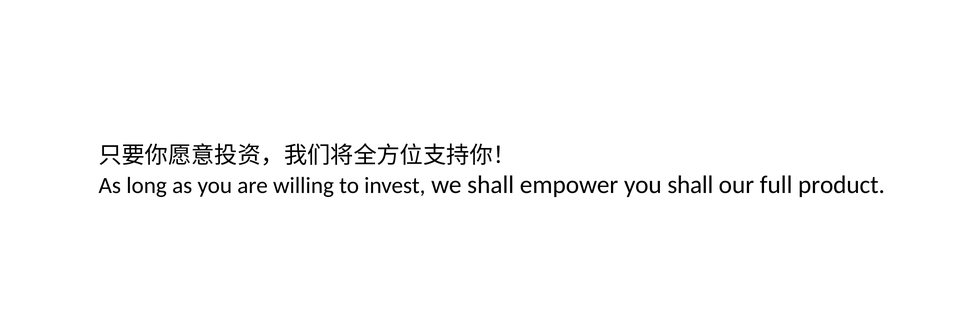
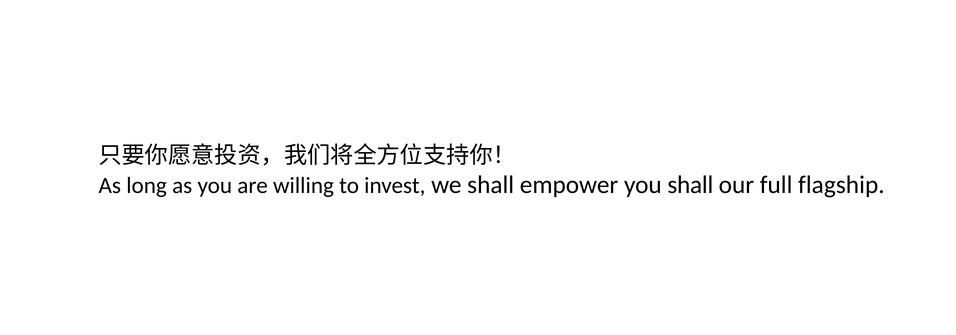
product: product -> flagship
